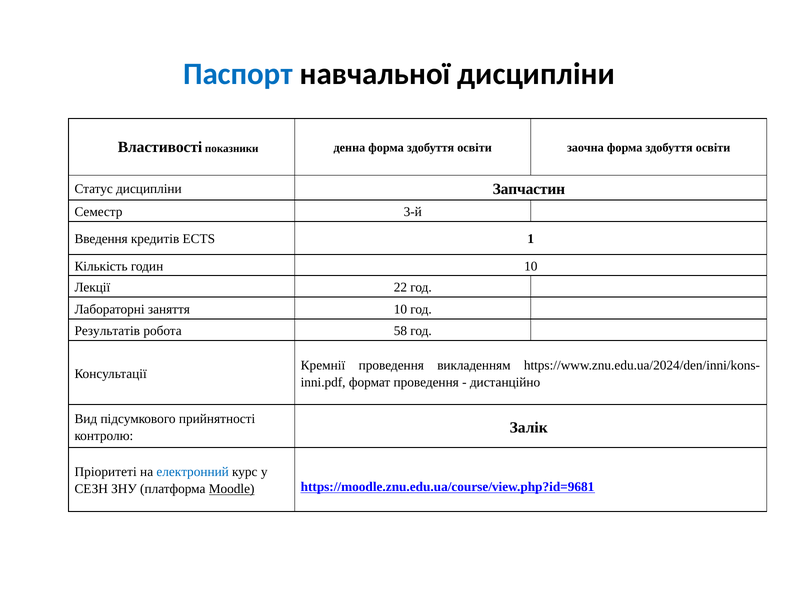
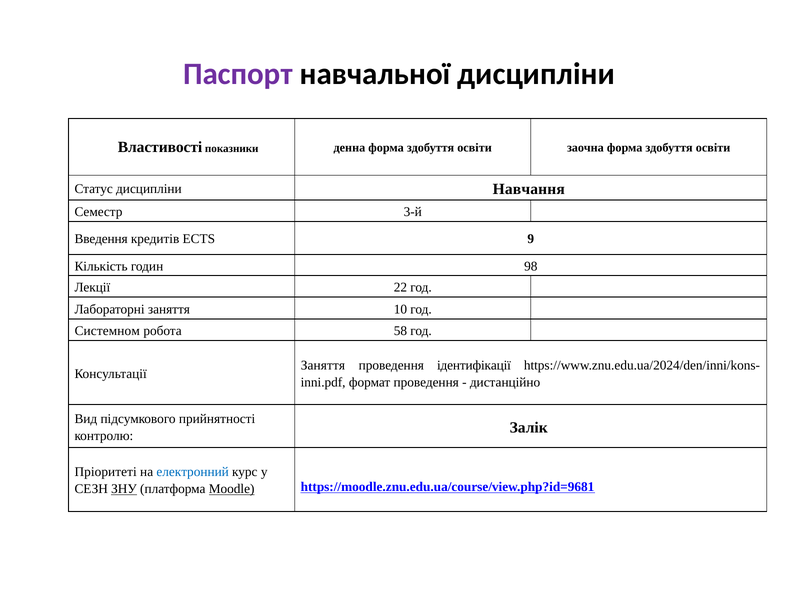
Паспорт colour: blue -> purple
Запчастин: Запчастин -> Навчання
1: 1 -> 9
годин 10: 10 -> 98
Результатів: Результатів -> Системном
Кремнії at (323, 365): Кремнії -> Заняття
викладенням: викладенням -> ідентифікації
ЗНУ underline: none -> present
